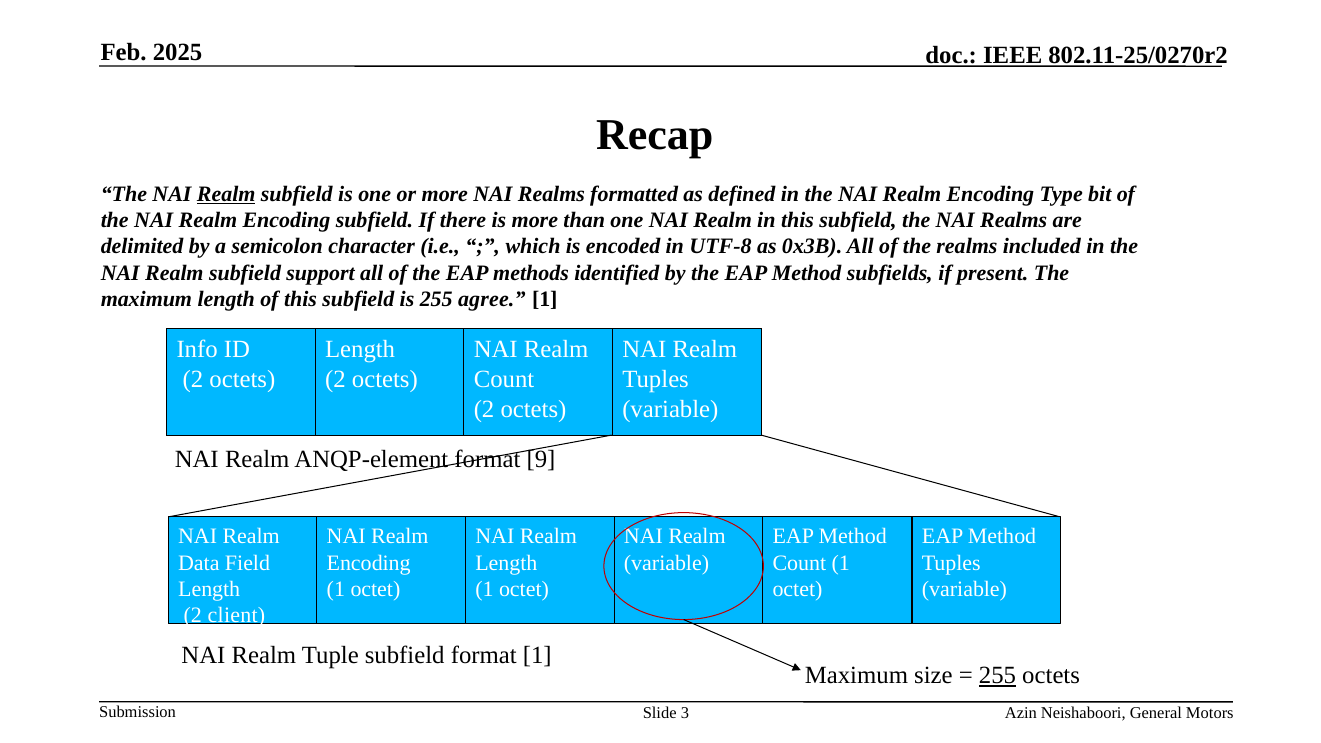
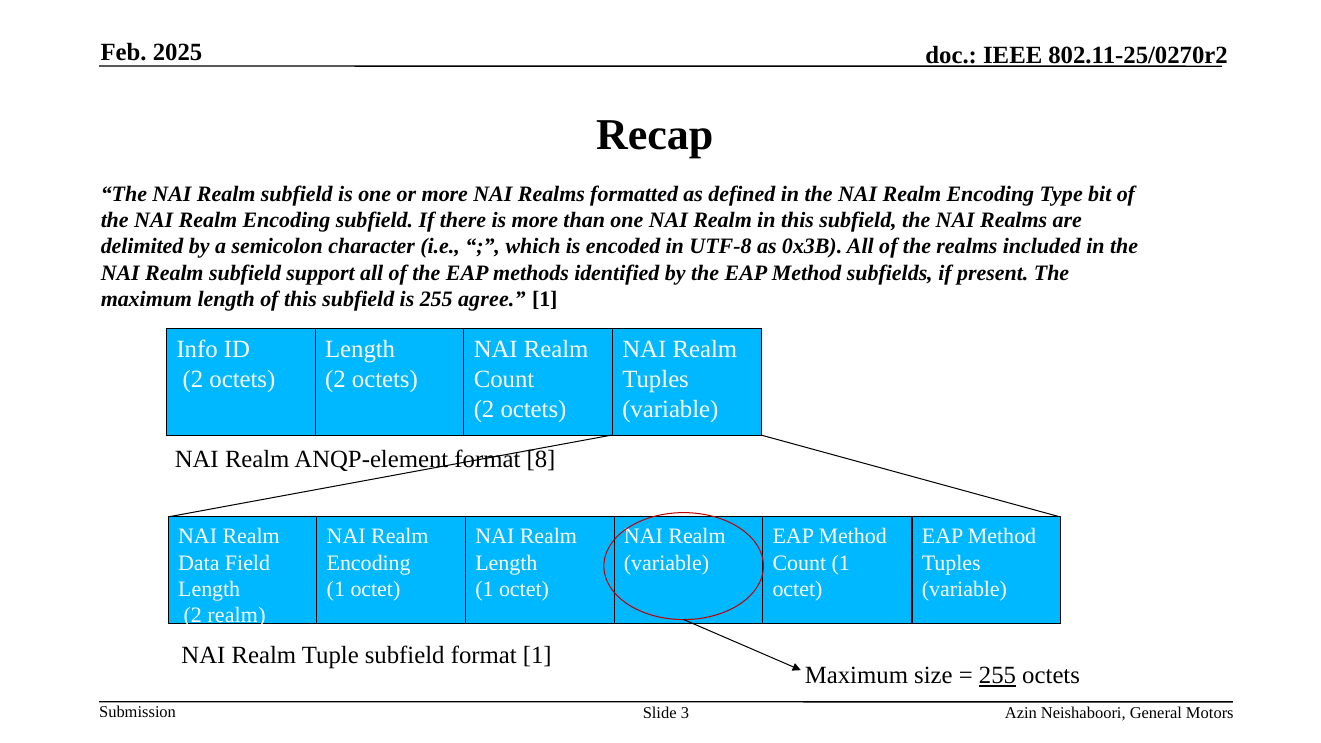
Realm at (226, 194) underline: present -> none
9: 9 -> 8
2 client: client -> realm
